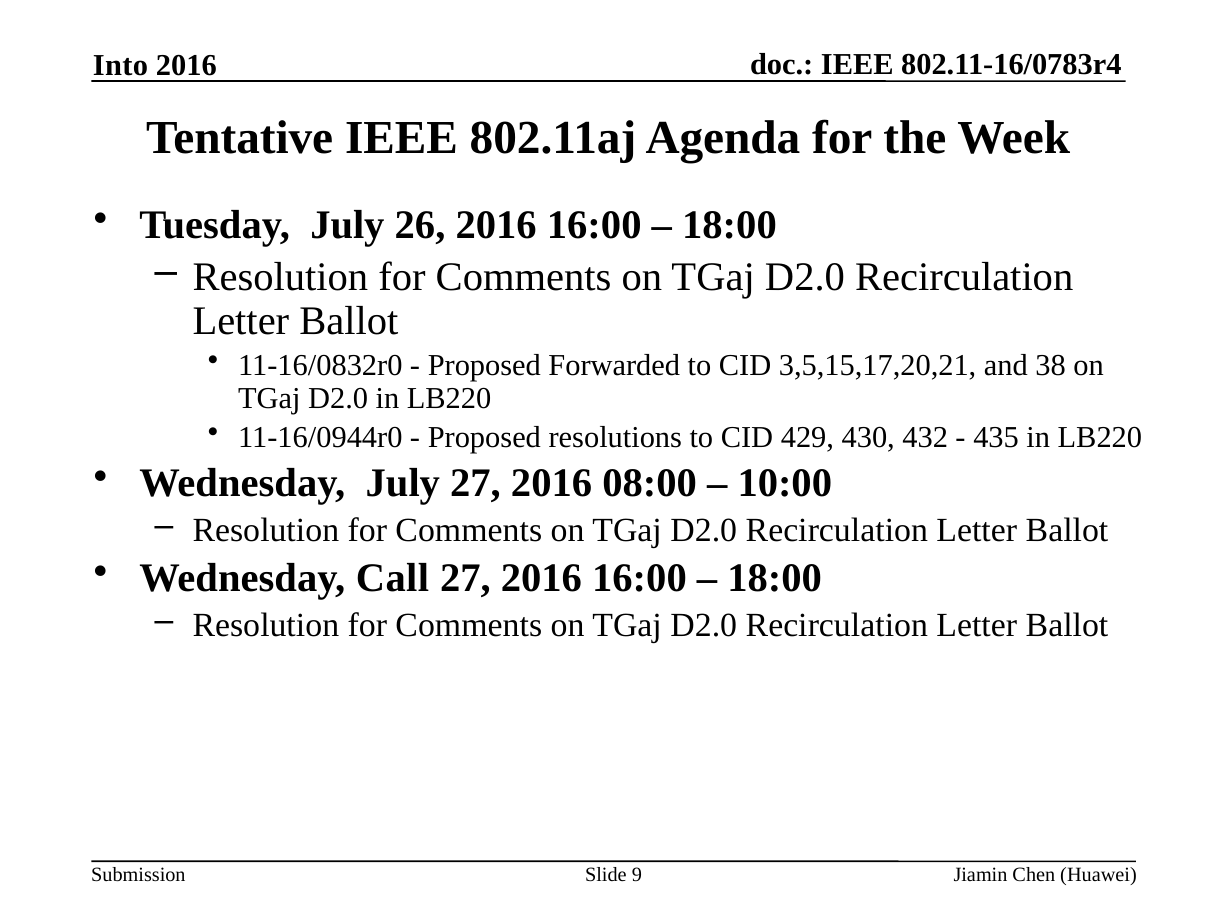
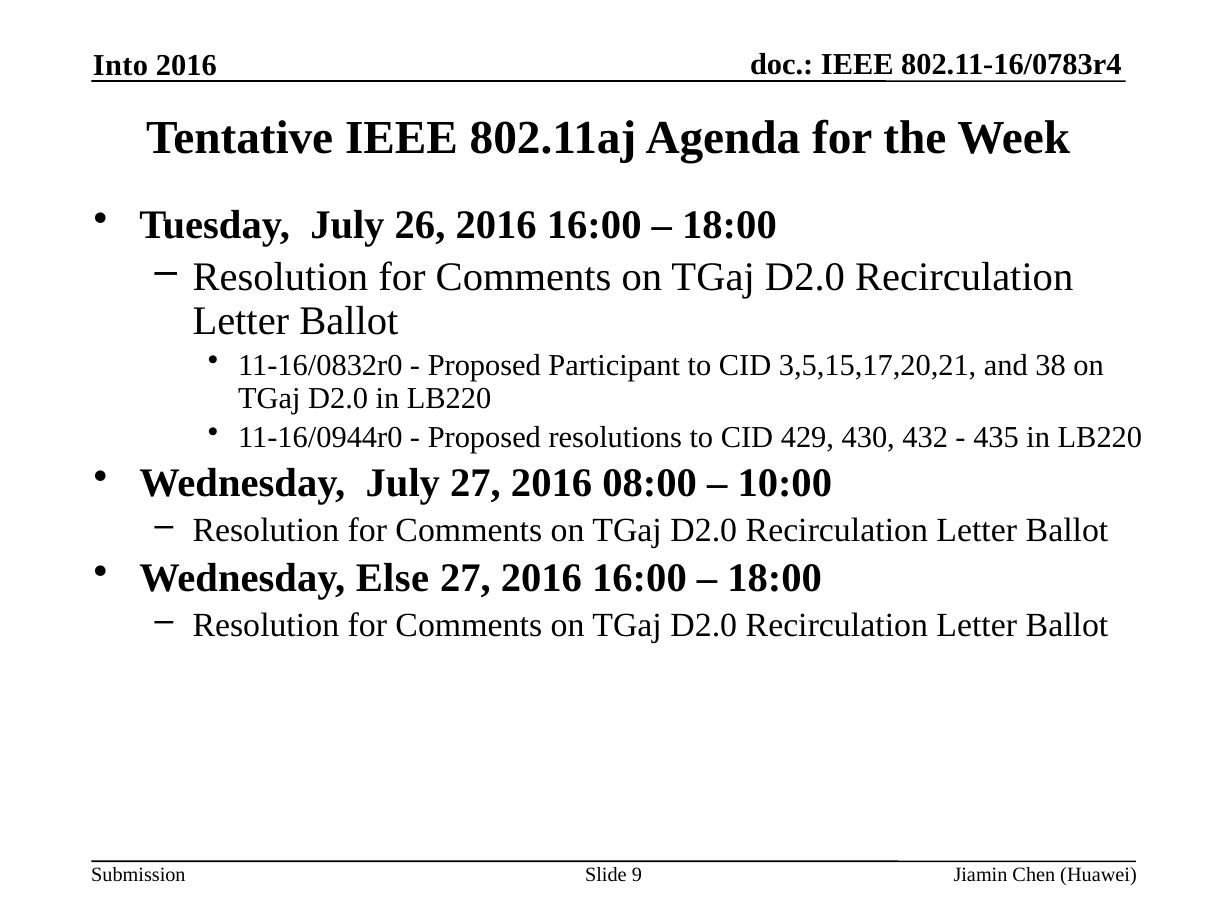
Forwarded: Forwarded -> Participant
Call: Call -> Else
